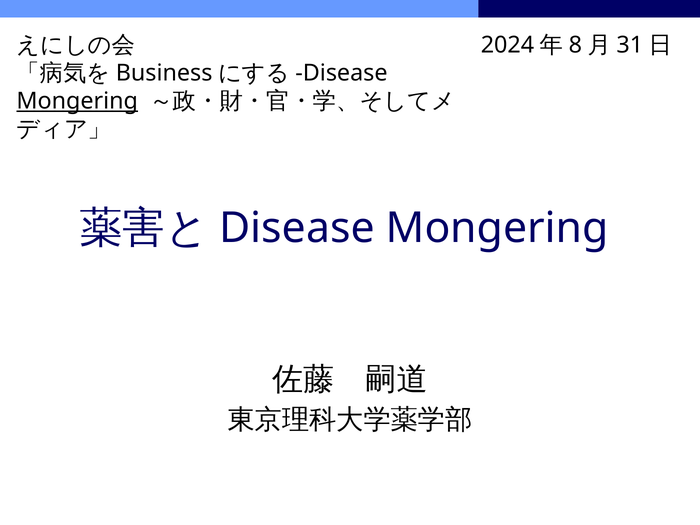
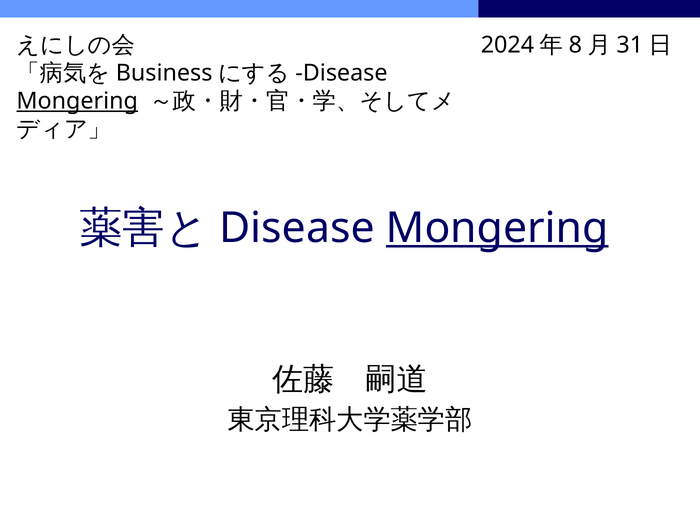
Mongering at (497, 228) underline: none -> present
